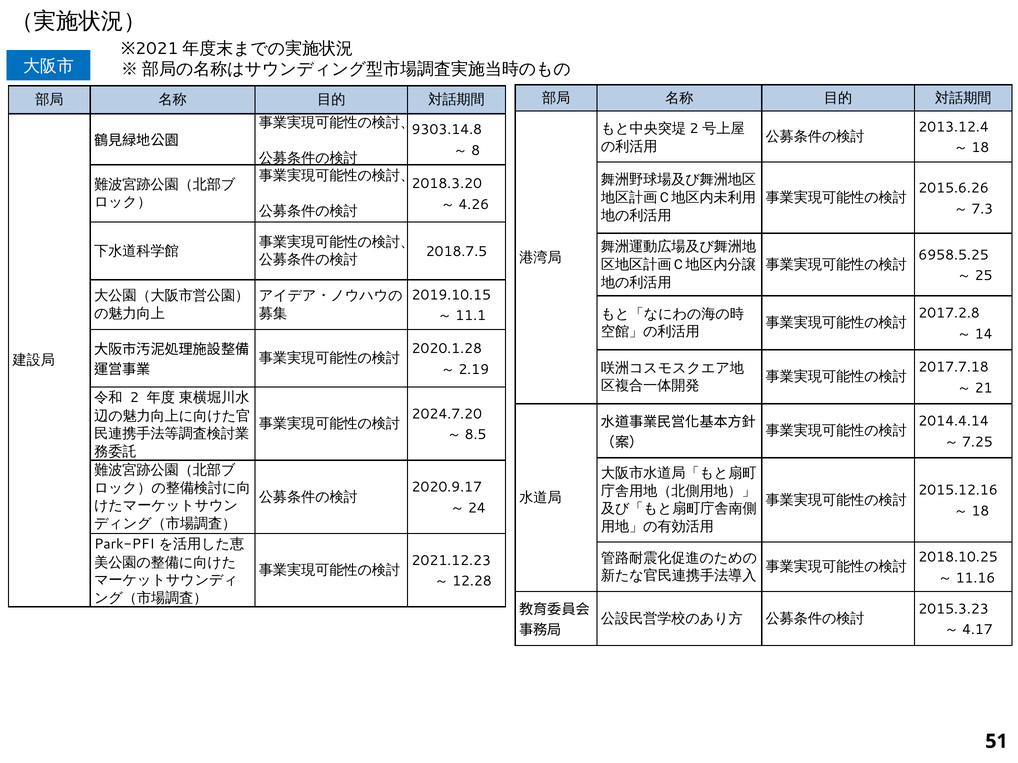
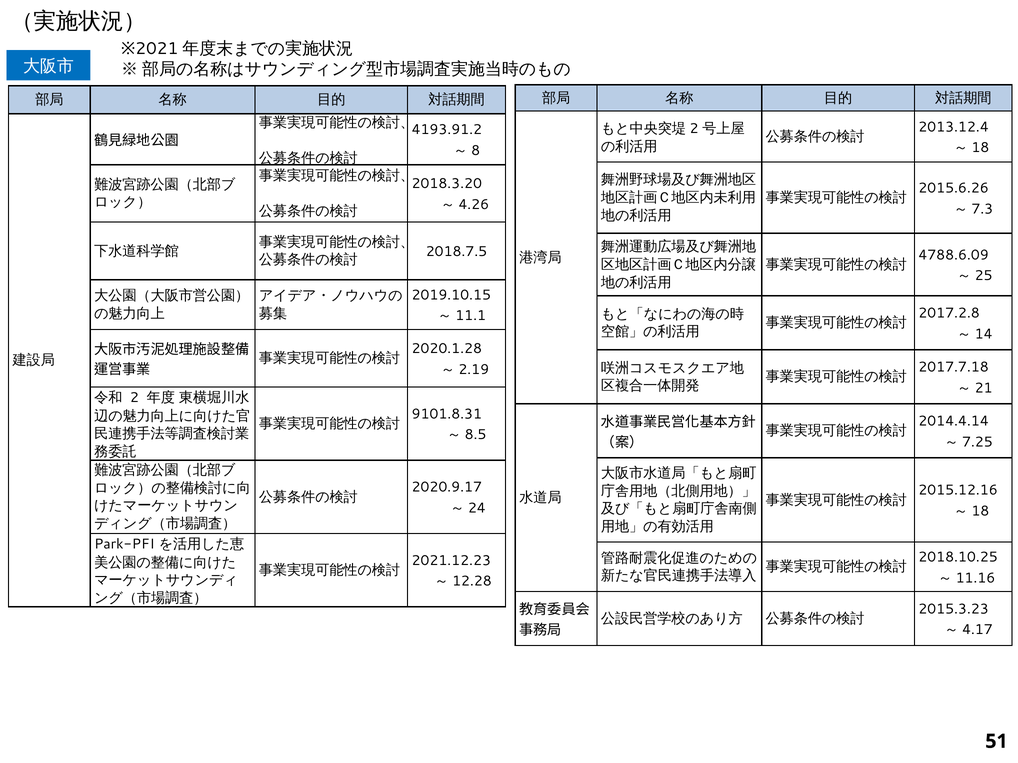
9303.14.8: 9303.14.8 -> 4193.91.2
6958.5.25: 6958.5.25 -> 4788.6.09
2024.7.20: 2024.7.20 -> 9101.8.31
